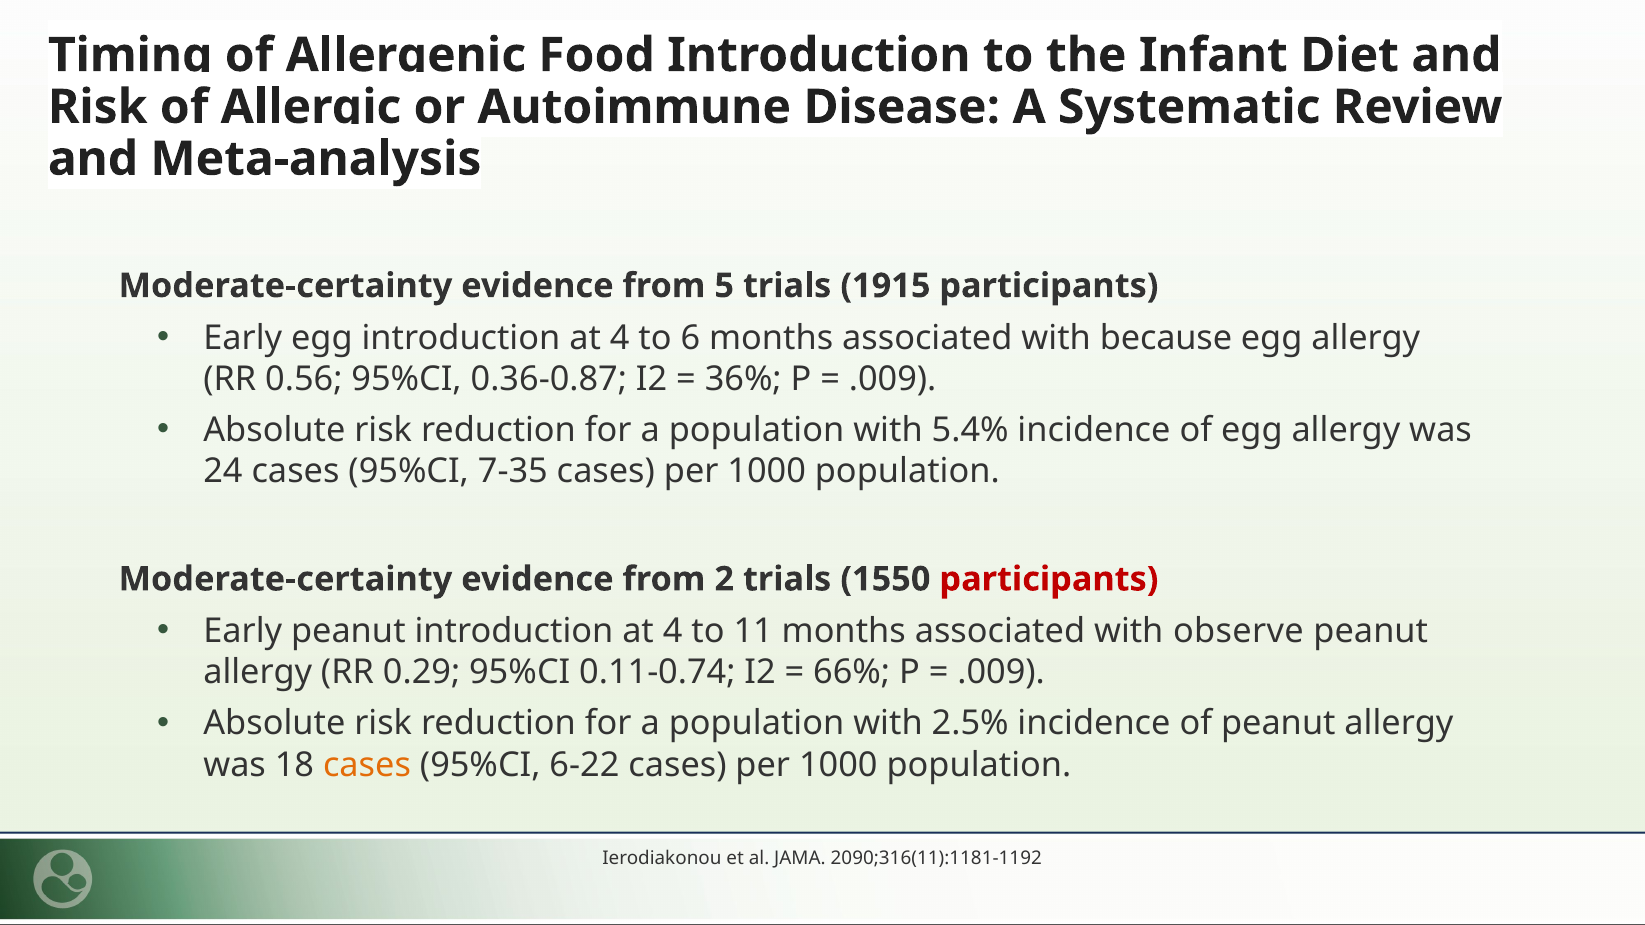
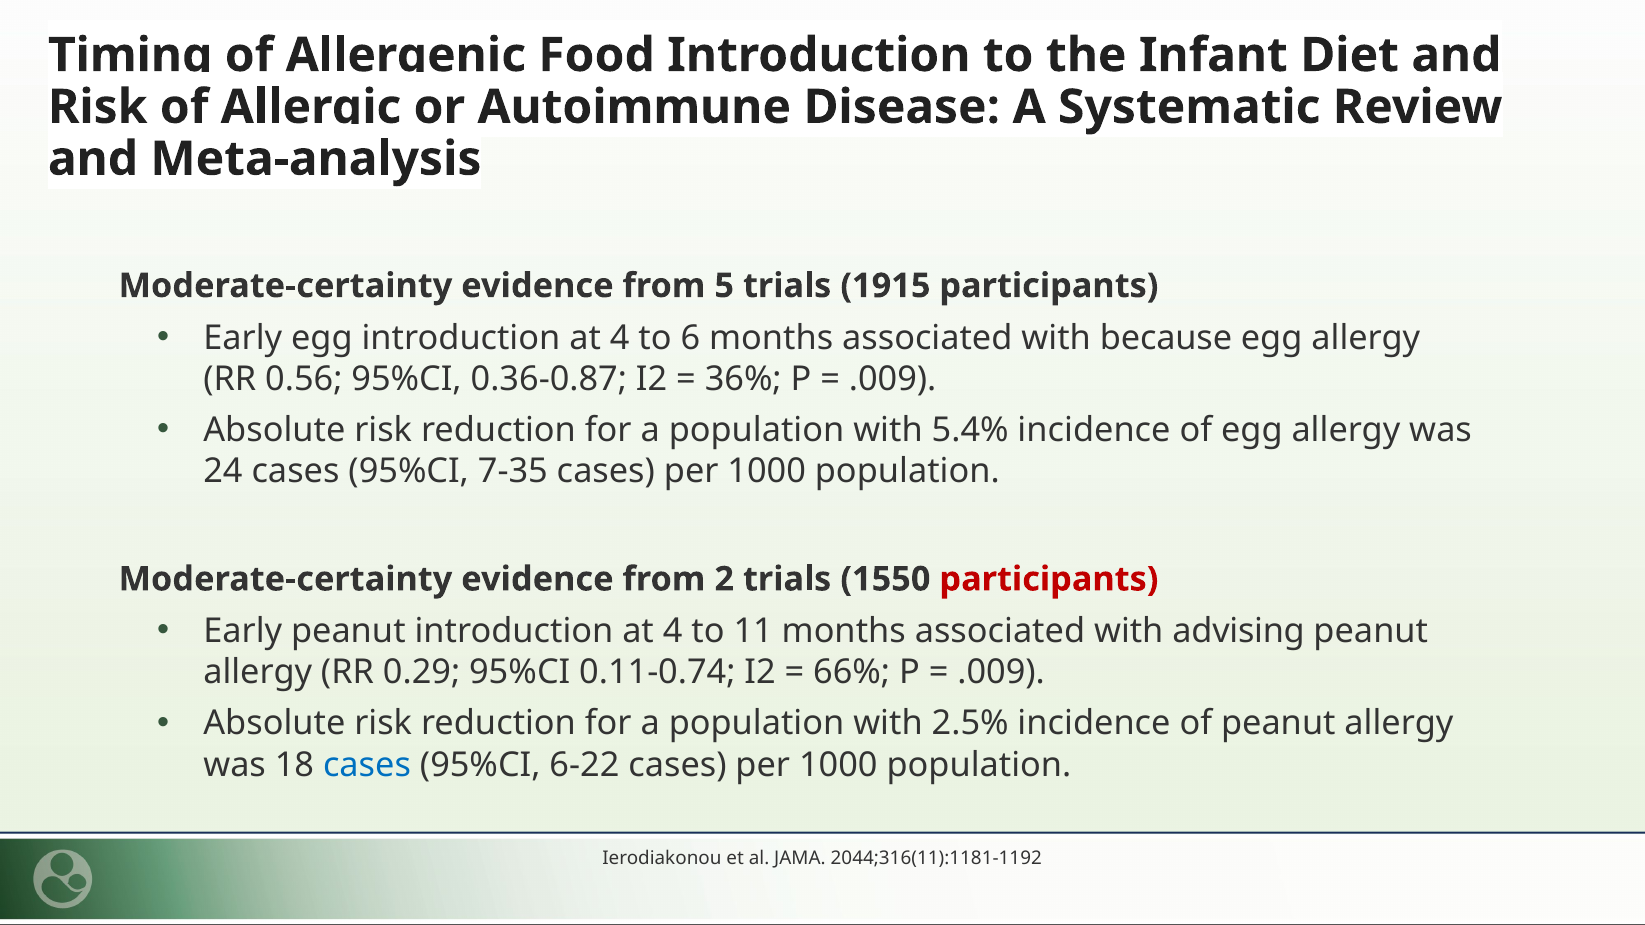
observe: observe -> advising
cases at (367, 765) colour: orange -> blue
2090;316(11):1181-1192: 2090;316(11):1181-1192 -> 2044;316(11):1181-1192
